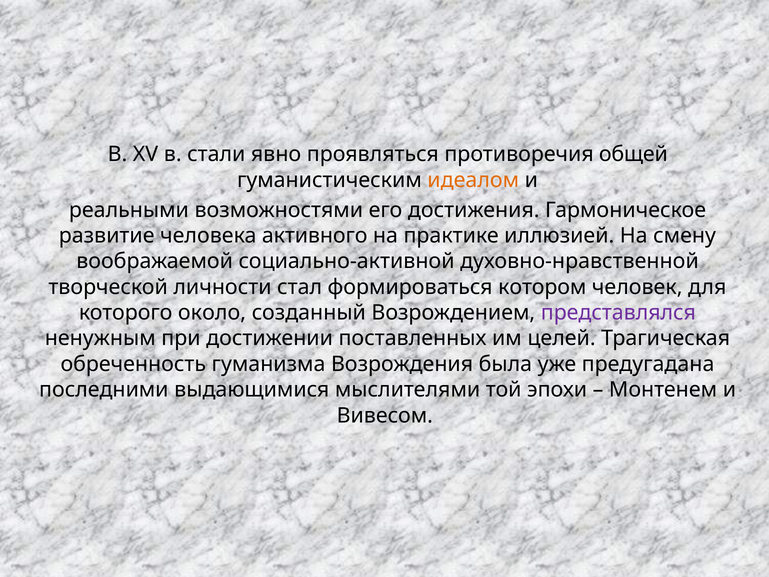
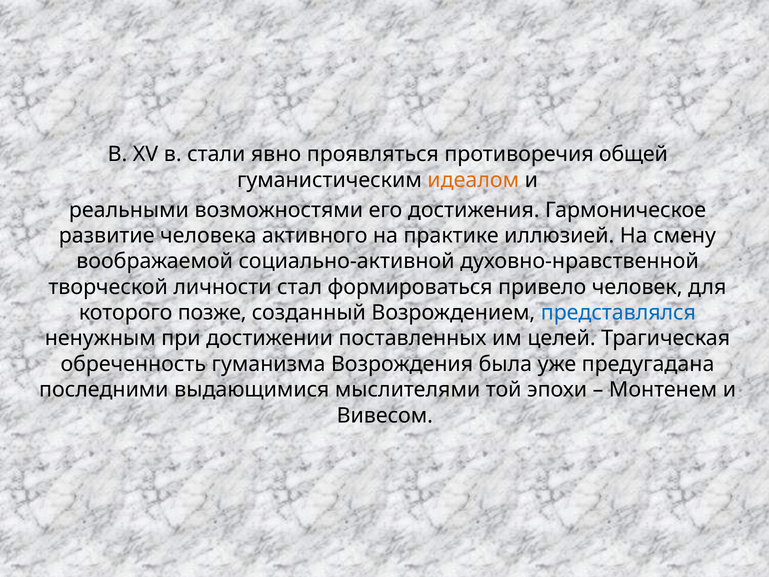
котором: котором -> привело
около: около -> позже
представлялся colour: purple -> blue
